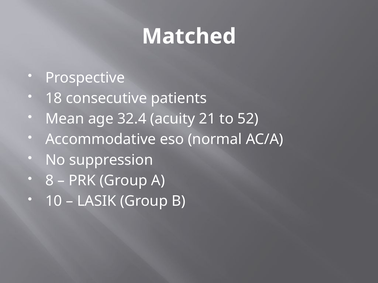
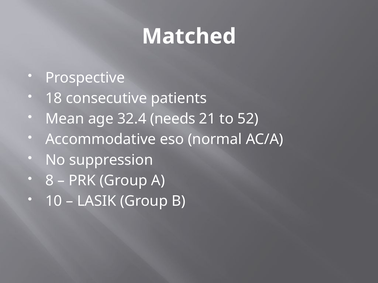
acuity: acuity -> needs
